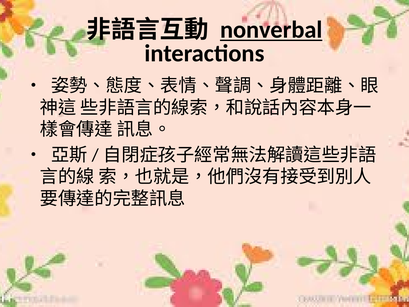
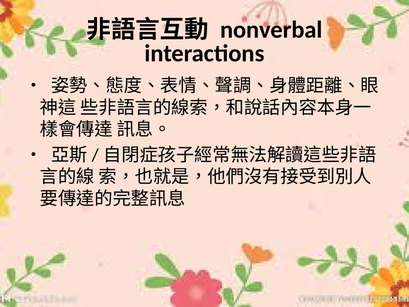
nonverbal underline: present -> none
